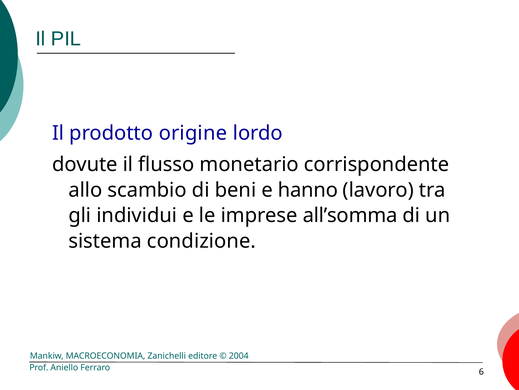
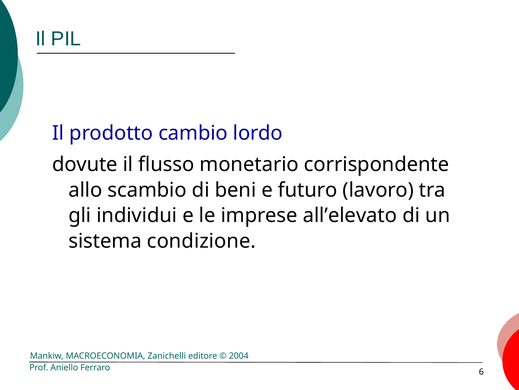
origine: origine -> cambio
hanno: hanno -> futuro
all’somma: all’somma -> all’elevato
